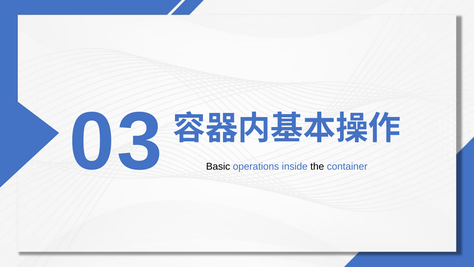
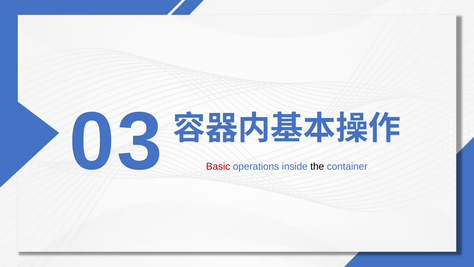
Basic colour: black -> red
